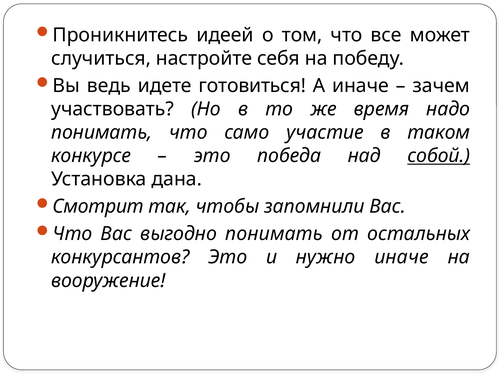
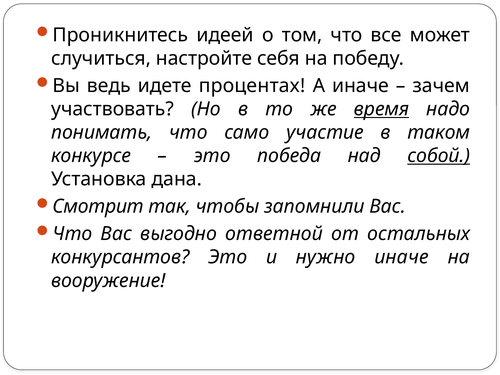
готовиться: готовиться -> процентах
время underline: none -> present
выгодно понимать: понимать -> ответной
